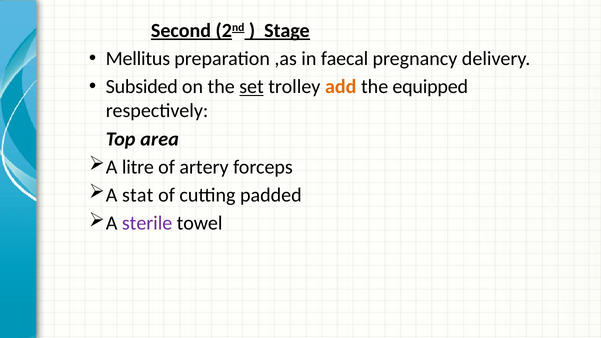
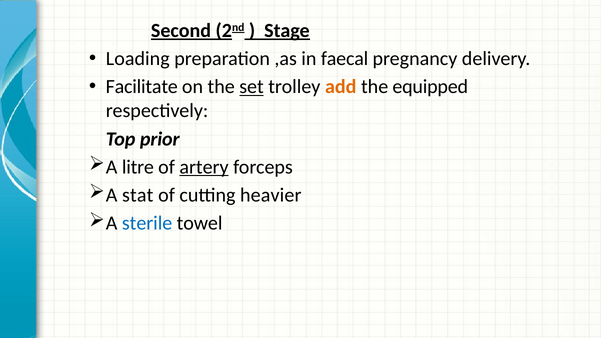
Mellitus: Mellitus -> Loading
Subsided: Subsided -> Facilitate
area: area -> prior
artery underline: none -> present
padded: padded -> heavier
sterile colour: purple -> blue
